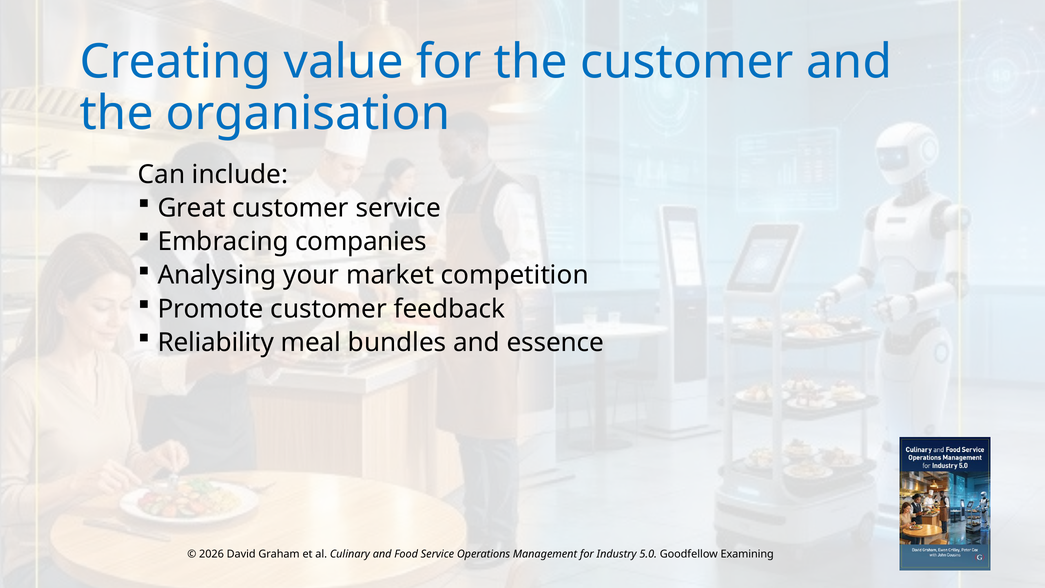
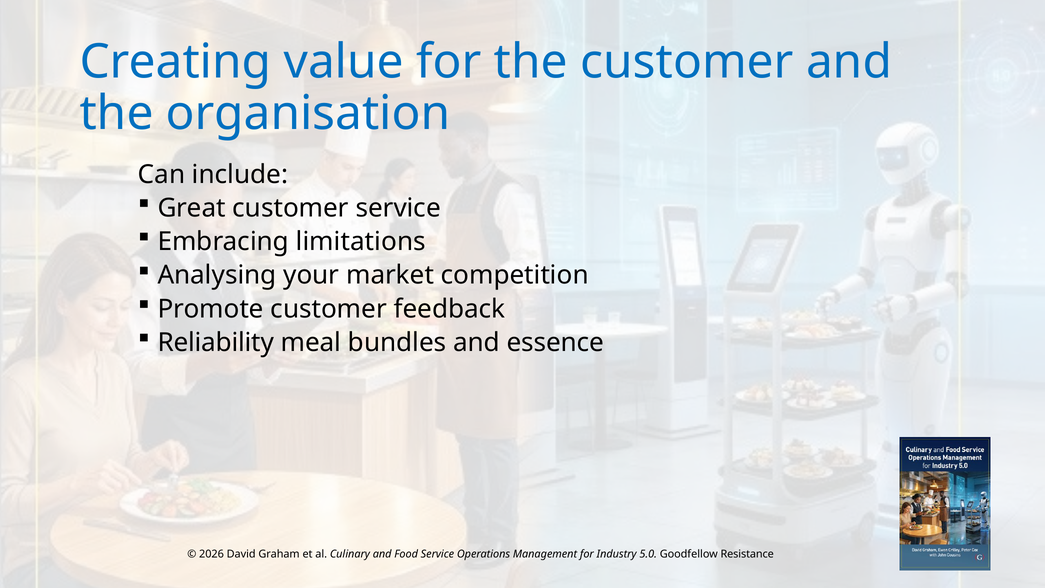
companies: companies -> limitations
Examining: Examining -> Resistance
